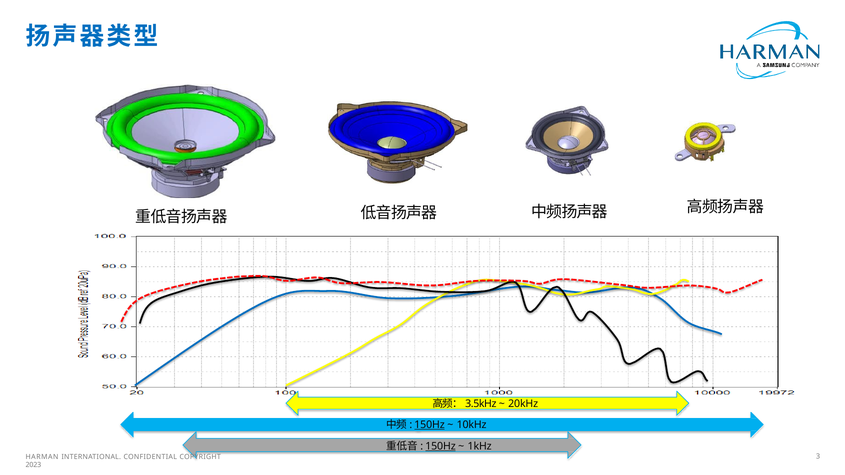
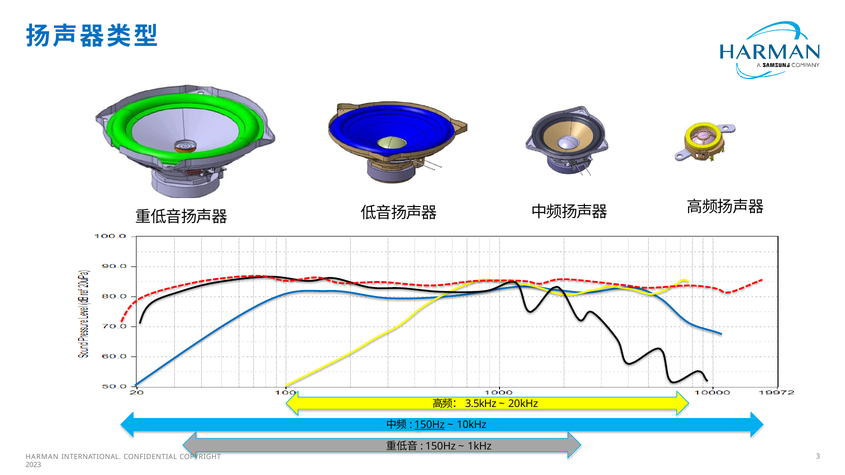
150Hz at (440, 446) underline: present -> none
